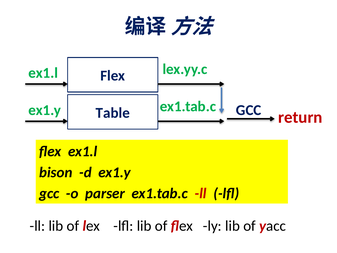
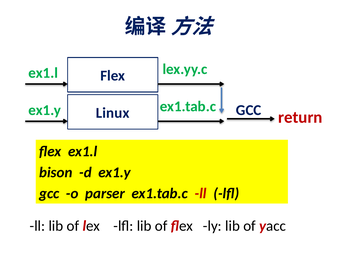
Table: Table -> Linux
